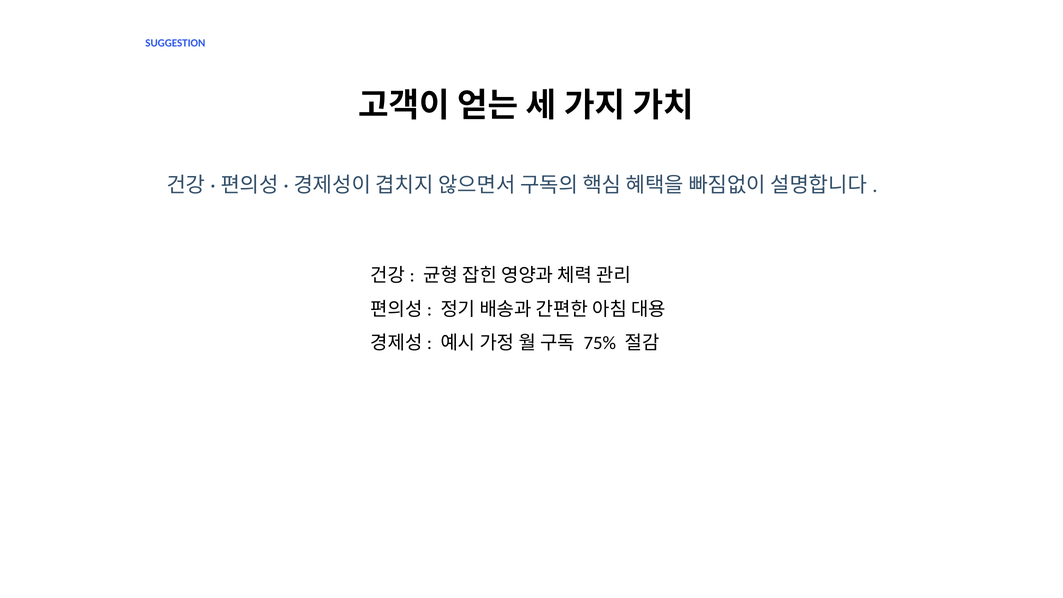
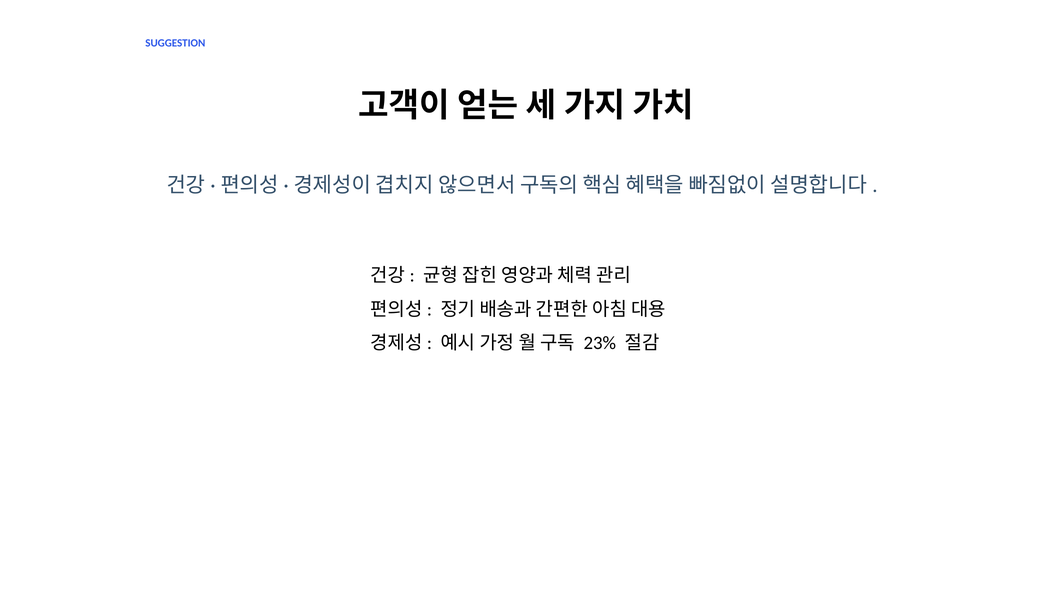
75%: 75% -> 23%
